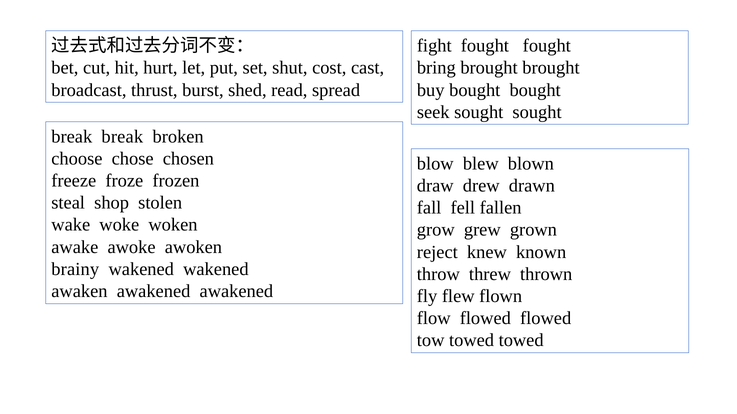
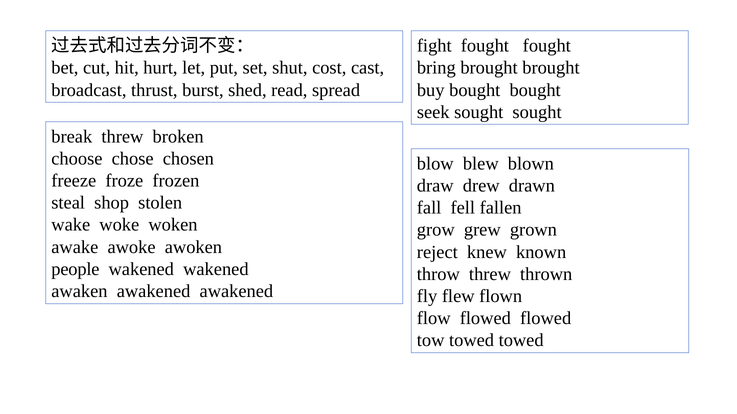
break break: break -> threw
brainy: brainy -> people
